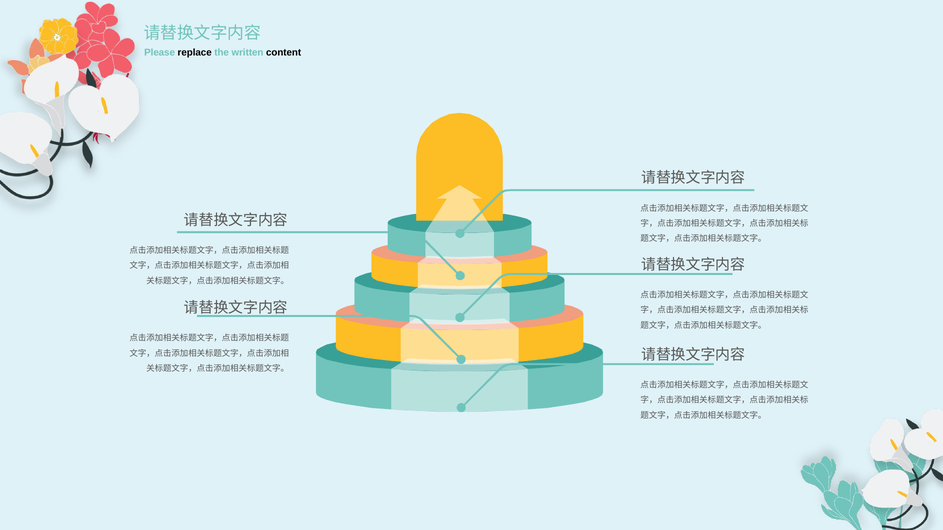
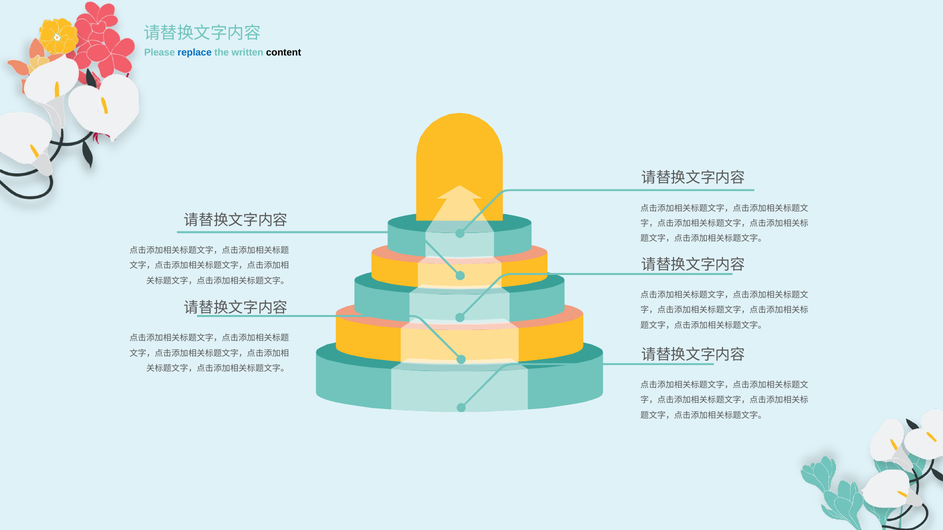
replace colour: black -> blue
